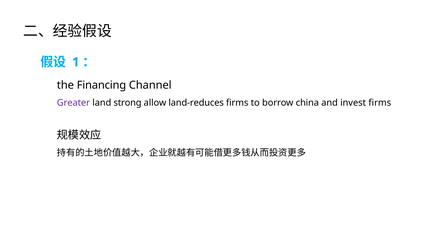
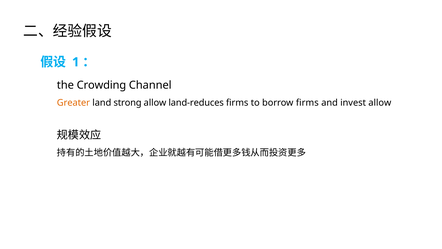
Financing: Financing -> Crowding
Greater colour: purple -> orange
borrow china: china -> firms
invest firms: firms -> allow
